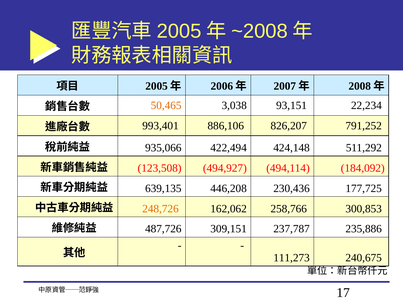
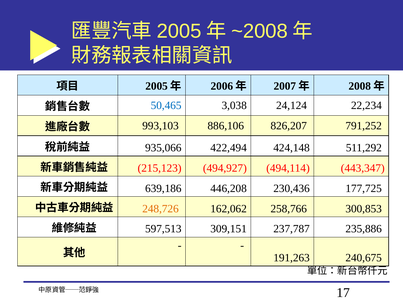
50,465 colour: orange -> blue
93,151: 93,151 -> 24,124
993,401: 993,401 -> 993,103
123,508: 123,508 -> 215,123
184,092: 184,092 -> 443,347
639,135: 639,135 -> 639,186
487,726: 487,726 -> 597,513
111,273: 111,273 -> 191,263
